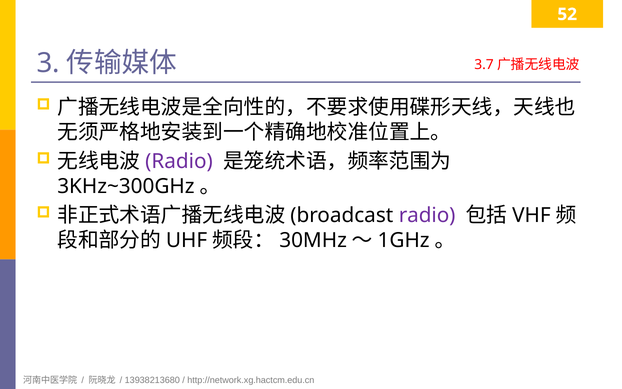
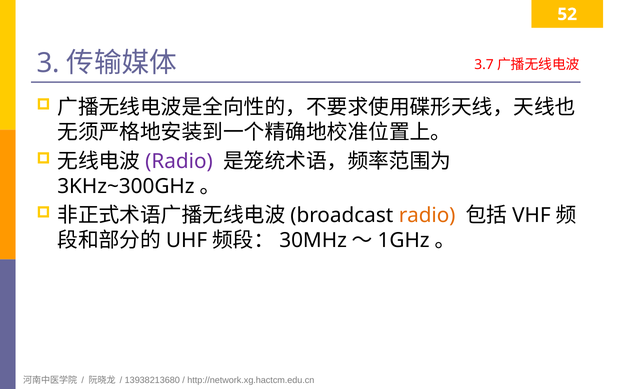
radio at (427, 215) colour: purple -> orange
